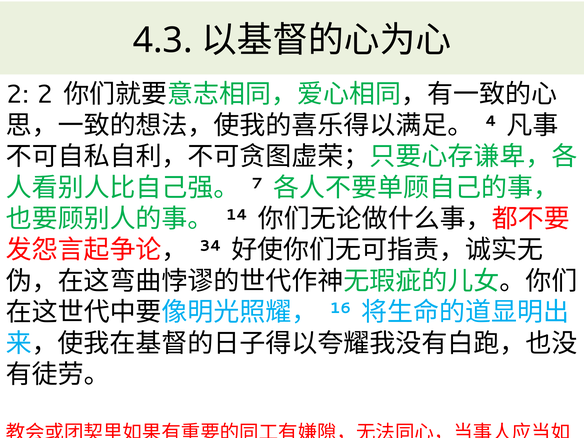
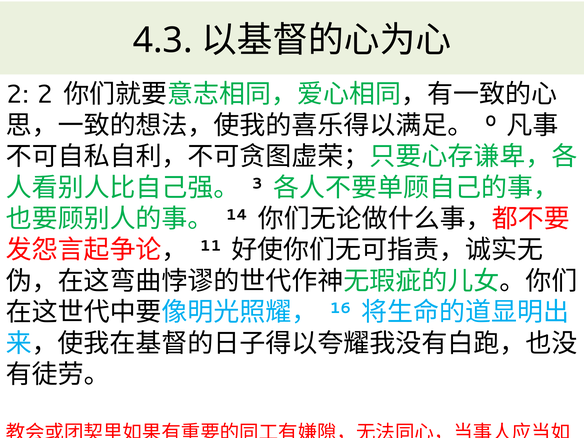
4: 4 -> 0
7: 7 -> 3
34: 34 -> 11
